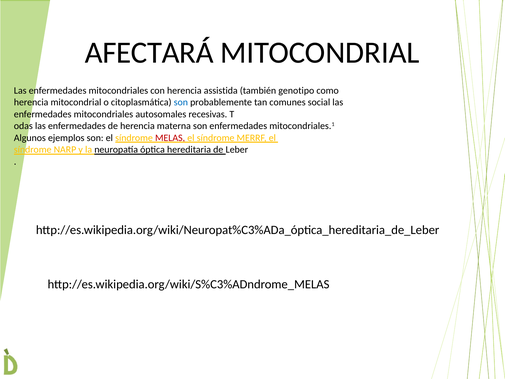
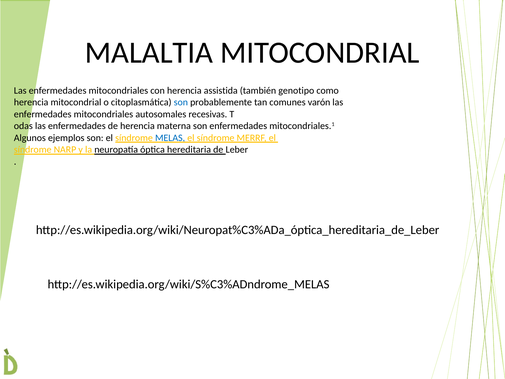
AFECTARÁ: AFECTARÁ -> MALALTIA
social: social -> varón
MELAS colour: red -> blue
